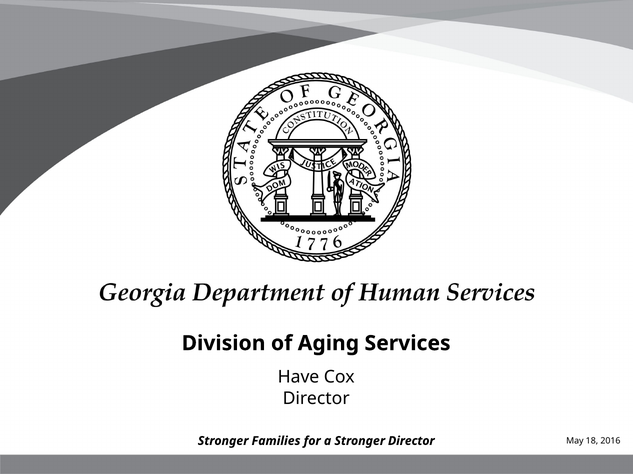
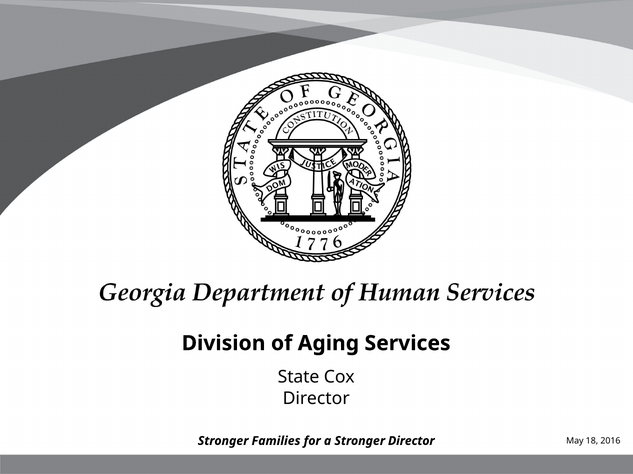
Have: Have -> State
